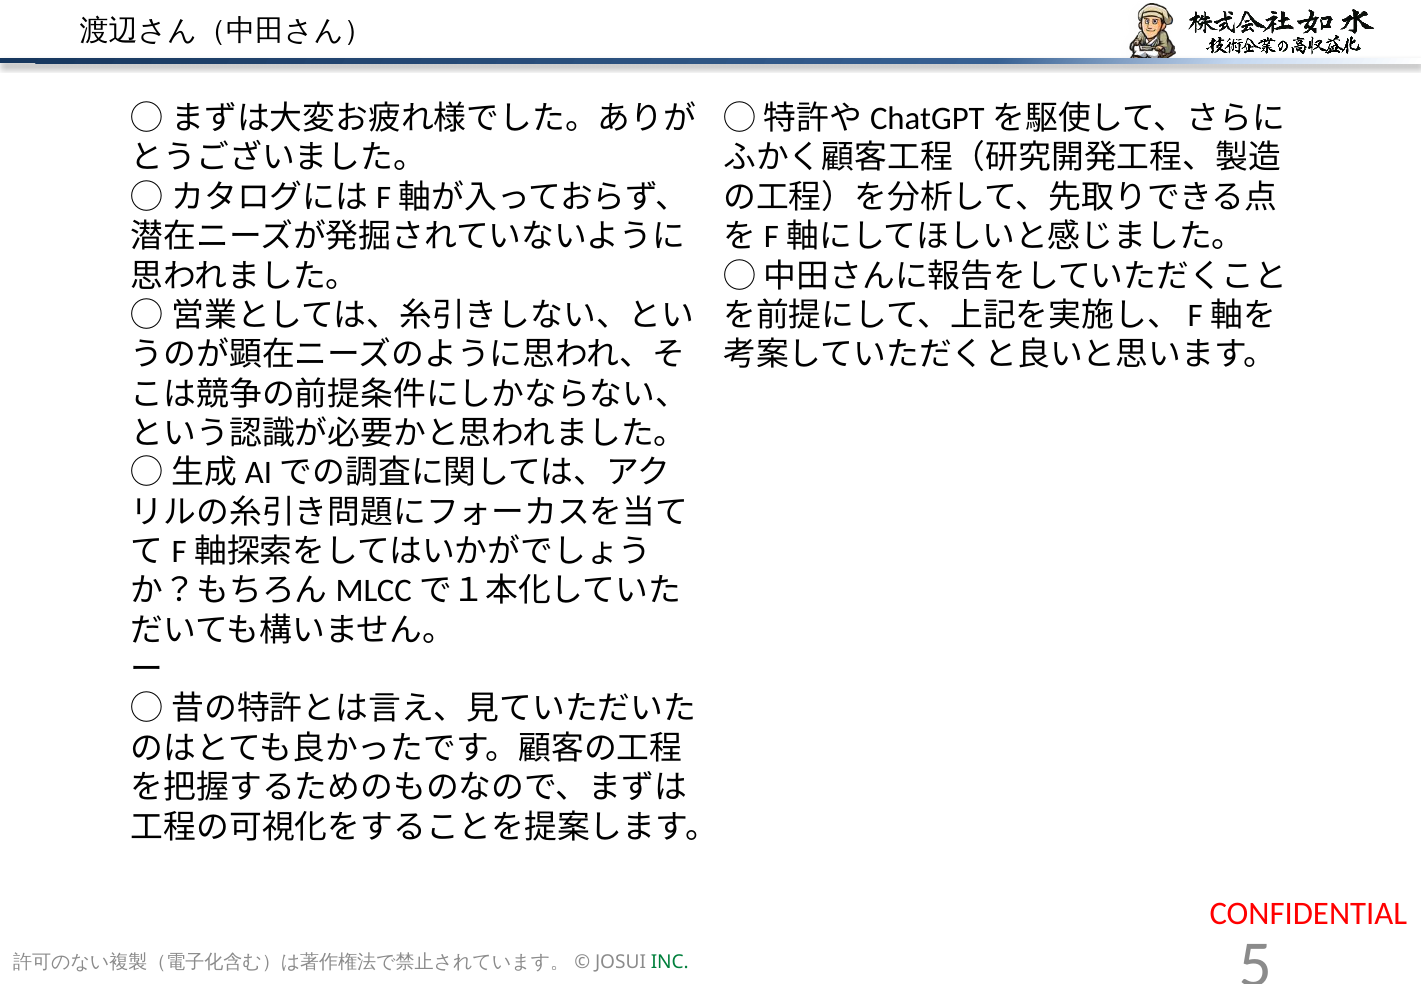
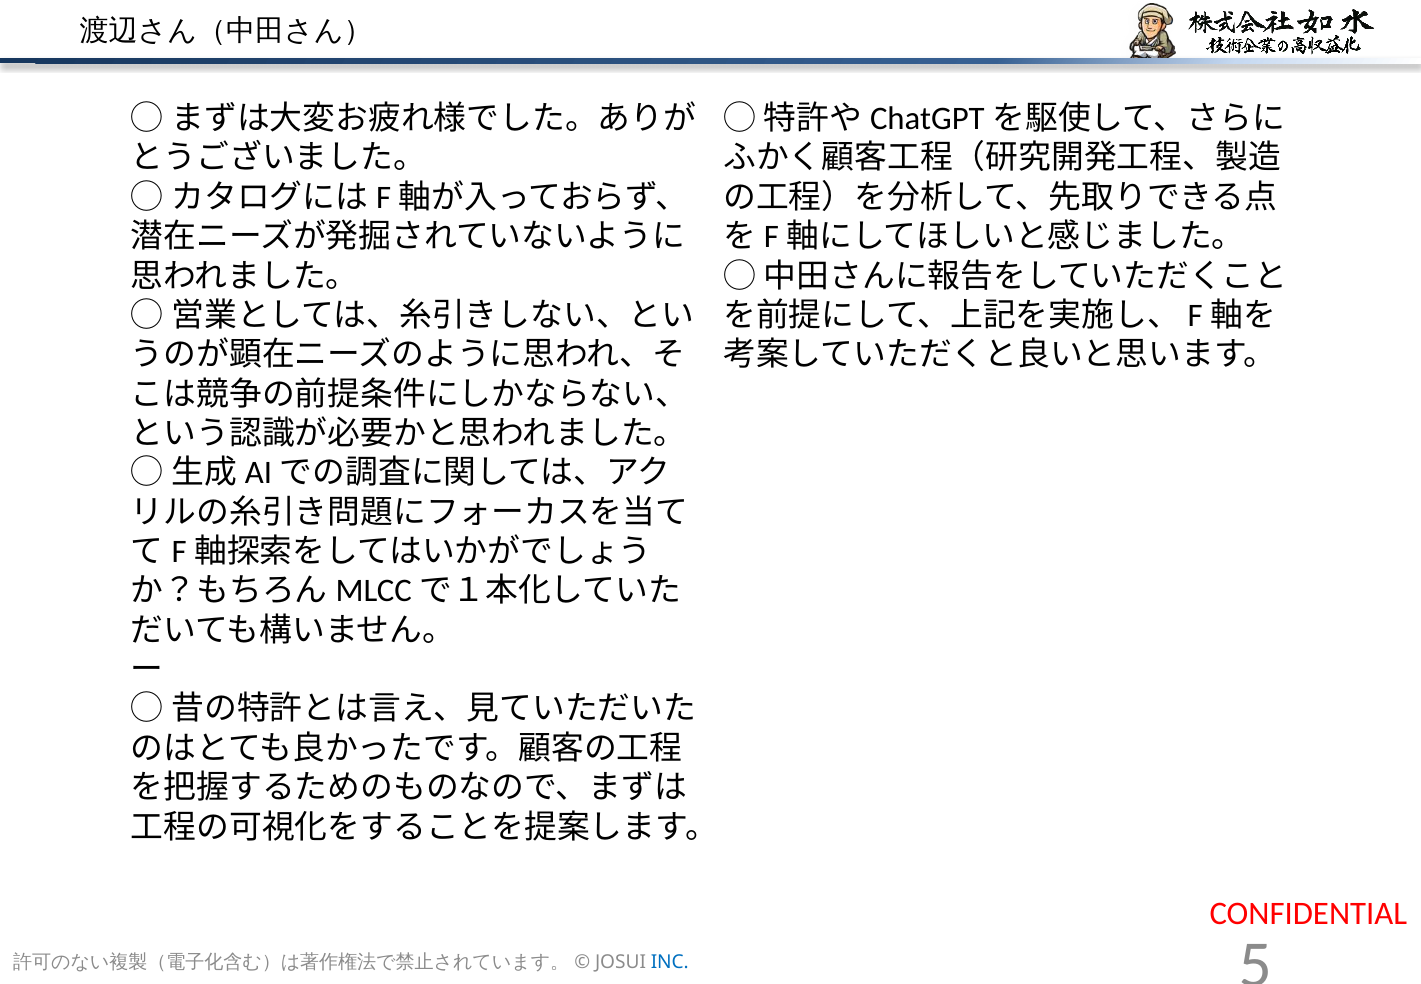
INC colour: green -> blue
